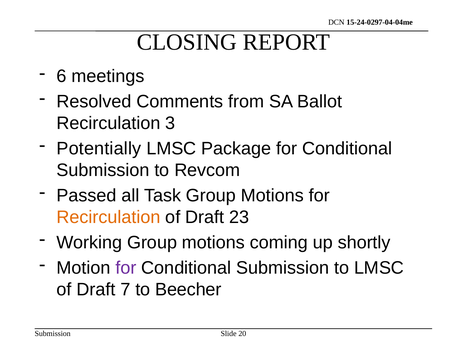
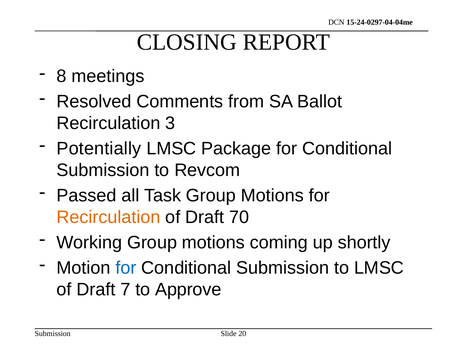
6: 6 -> 8
23: 23 -> 70
for at (126, 267) colour: purple -> blue
Beecher: Beecher -> Approve
